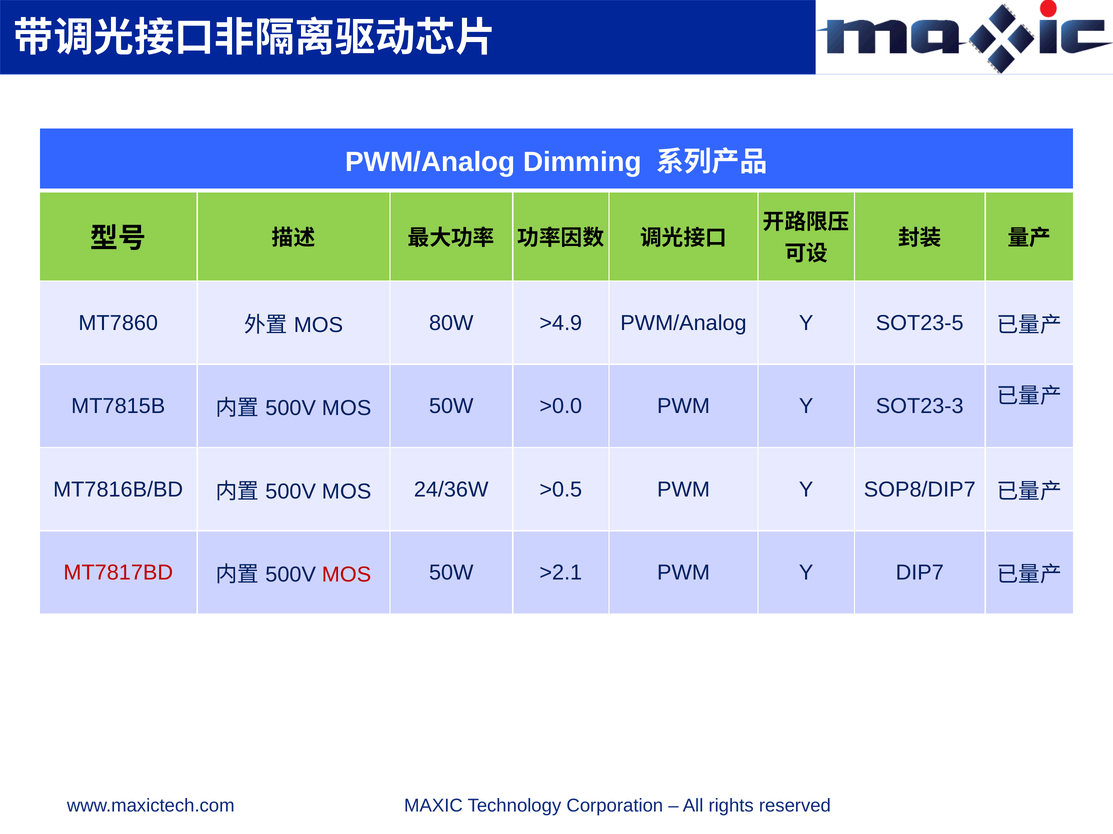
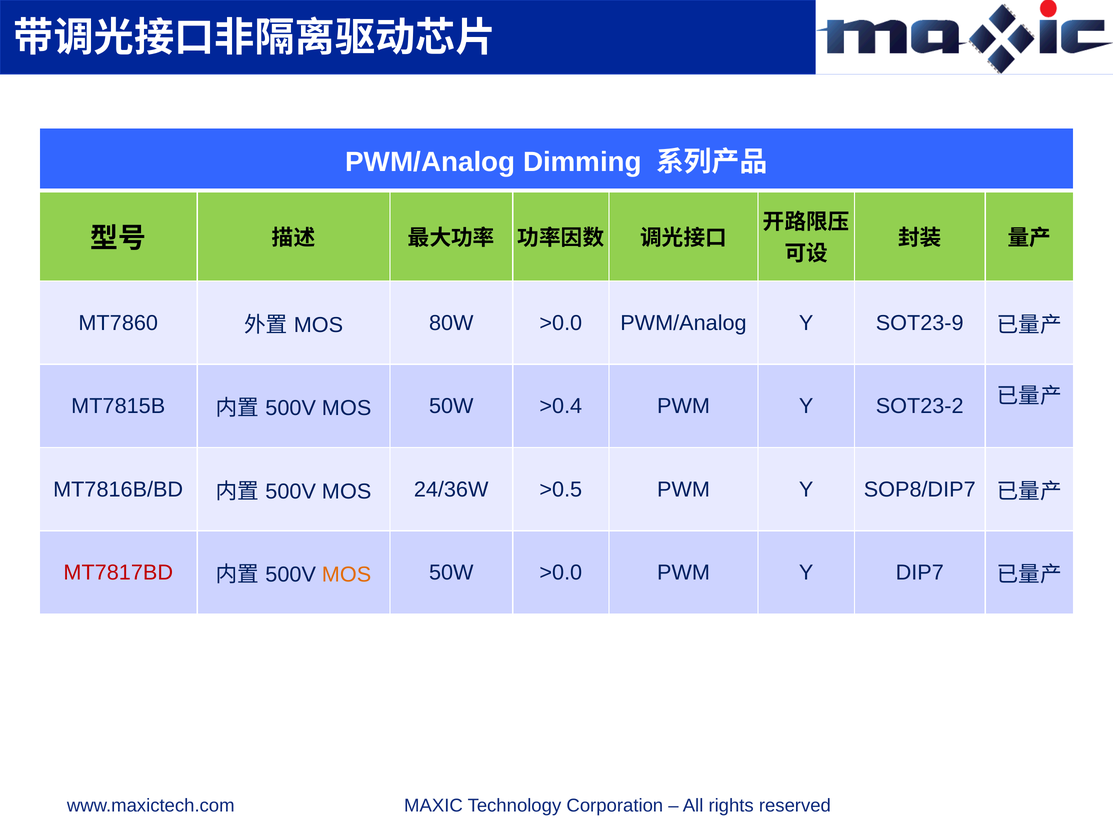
80W >4.9: >4.9 -> >0.0
SOT23-5: SOT23-5 -> SOT23-9
>0.0: >0.0 -> >0.4
SOT23-3: SOT23-3 -> SOT23-2
MOS at (347, 575) colour: red -> orange
50W >2.1: >2.1 -> >0.0
